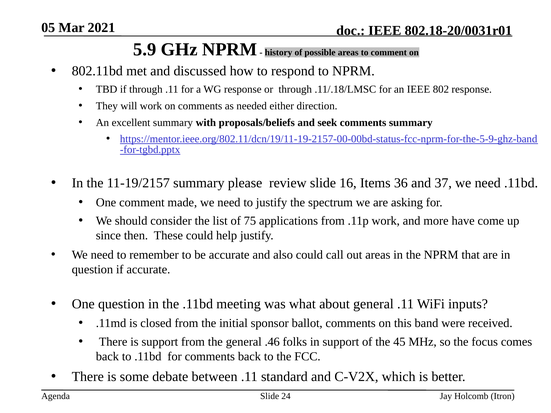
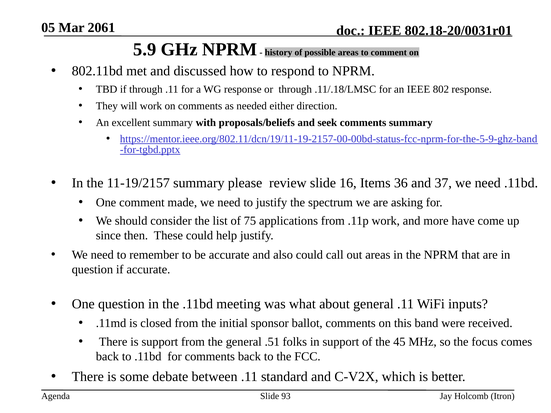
2021: 2021 -> 2061
.46: .46 -> .51
24: 24 -> 93
